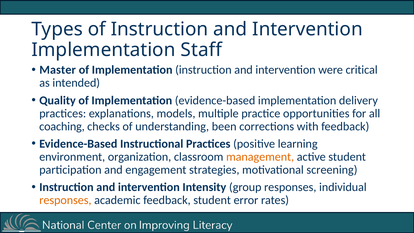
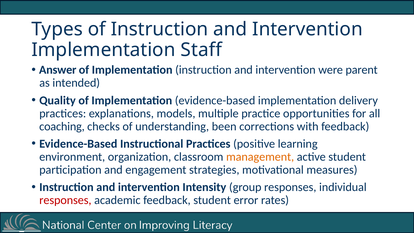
Master: Master -> Answer
critical: critical -> parent
screening: screening -> measures
responses at (65, 200) colour: orange -> red
